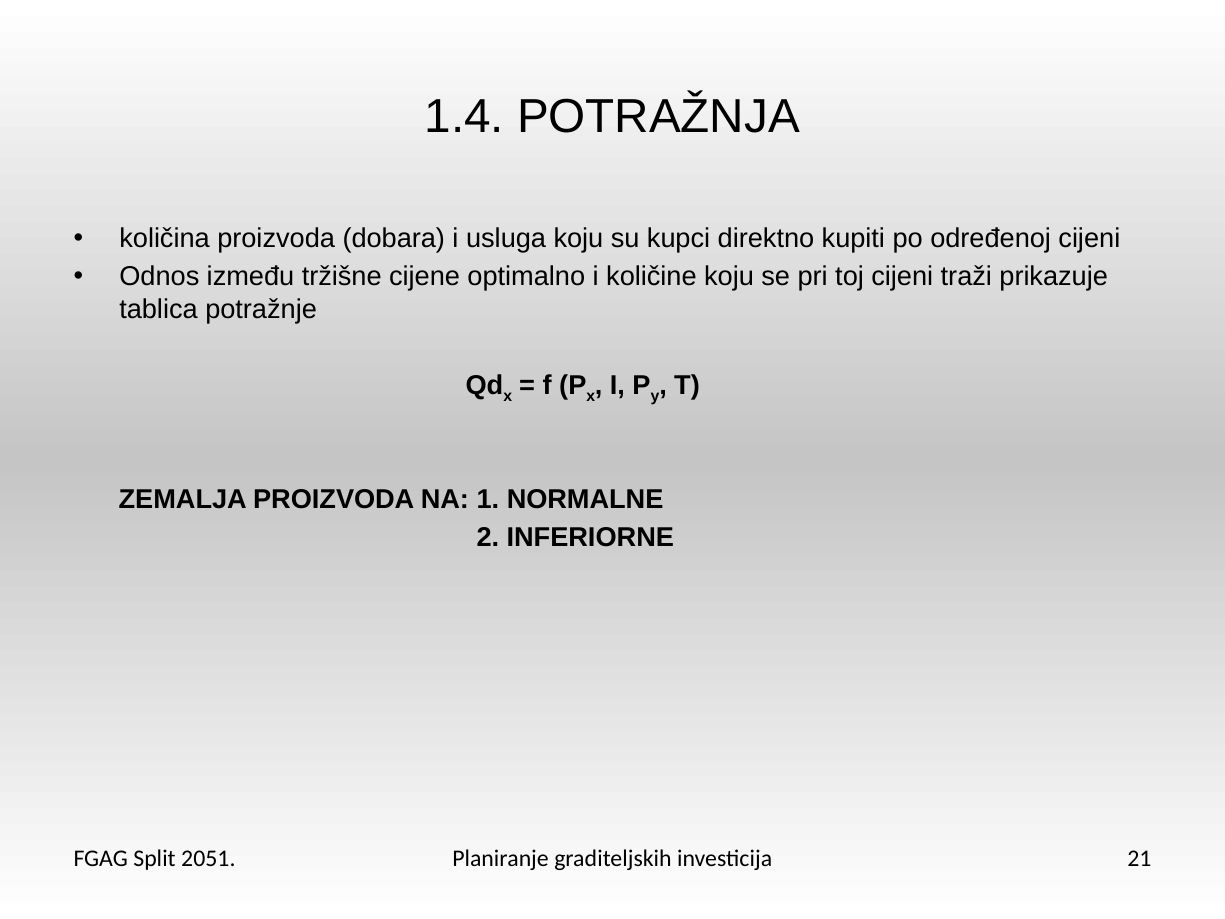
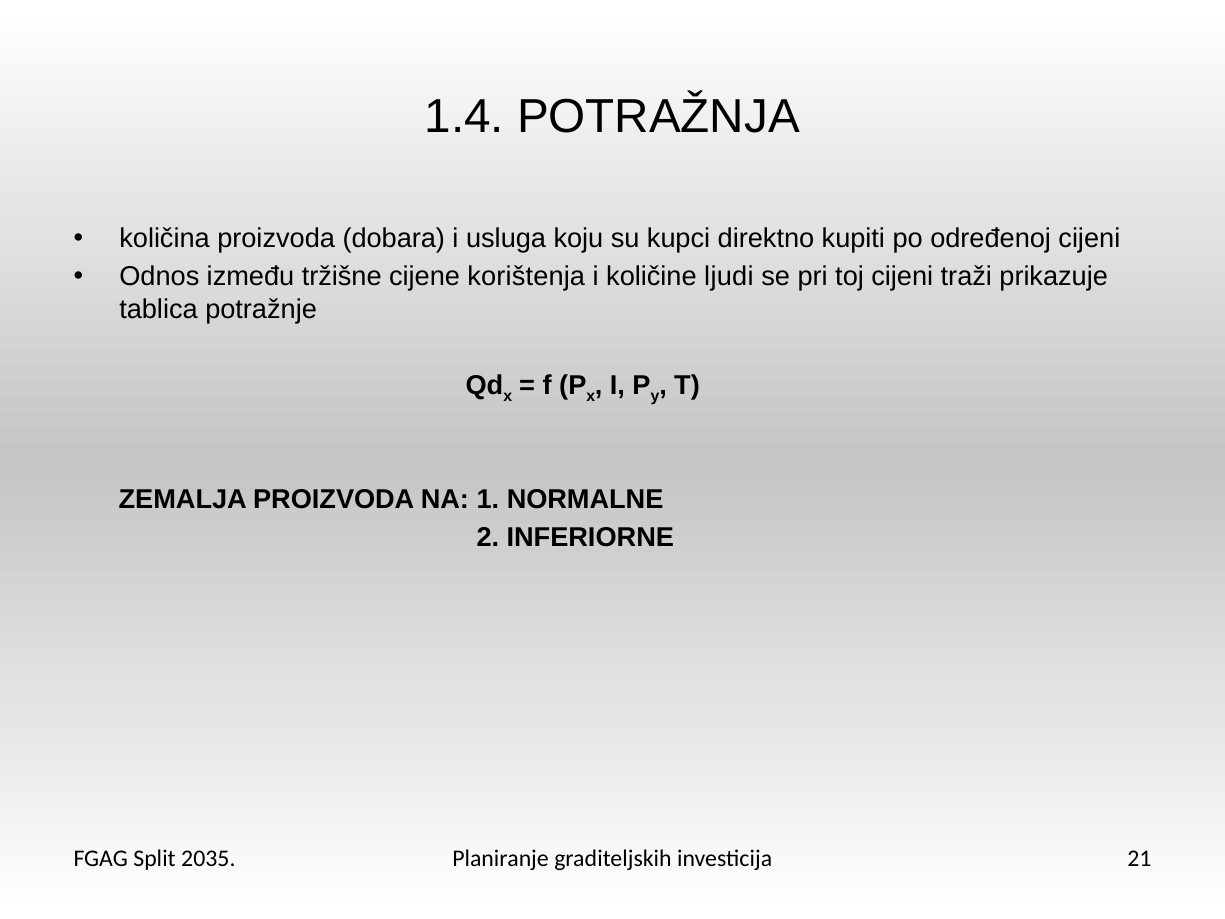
optimalno: optimalno -> korištenja
količine koju: koju -> ljudi
2051: 2051 -> 2035
